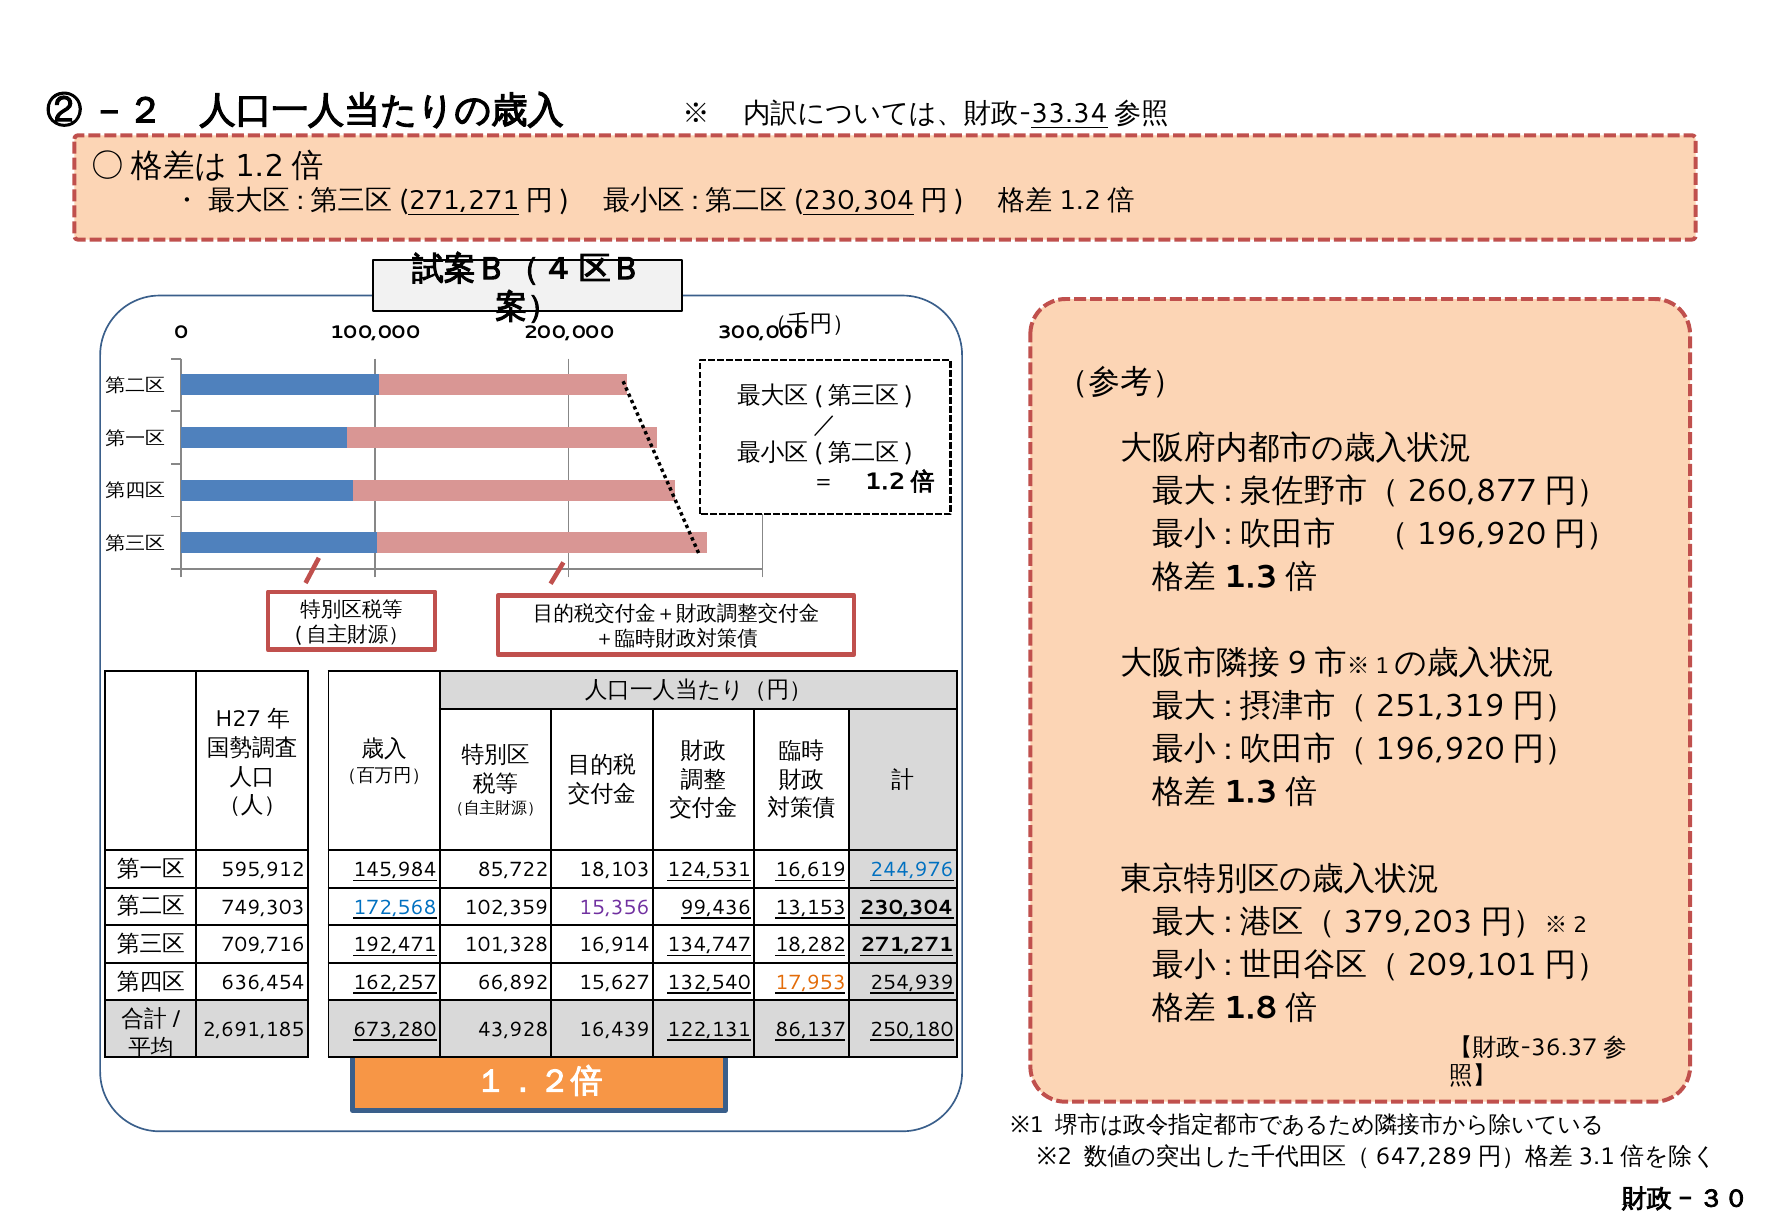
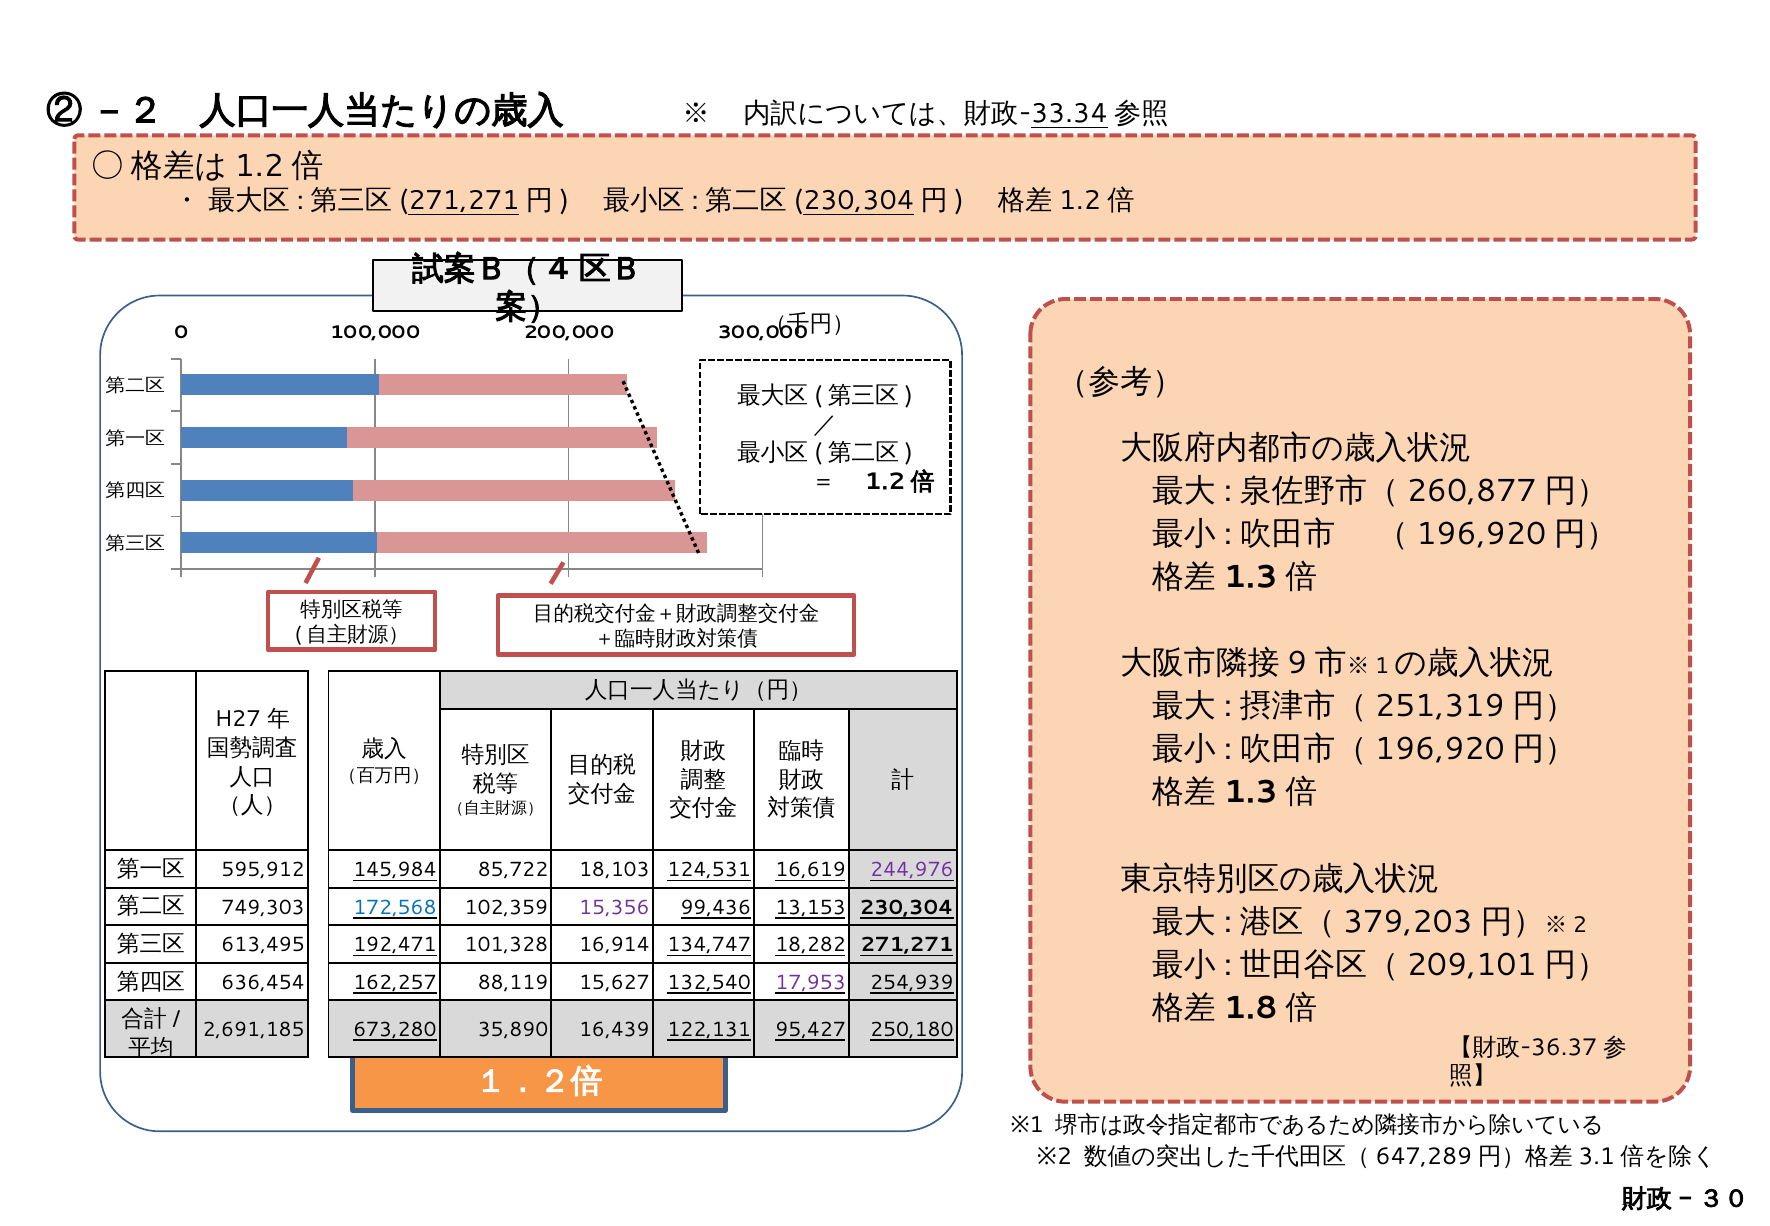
244,976 colour: blue -> purple
709,716: 709,716 -> 613,495
66,892: 66,892 -> 88,119
17,953 colour: orange -> purple
43,928: 43,928 -> 35,890
86,137: 86,137 -> 95,427
